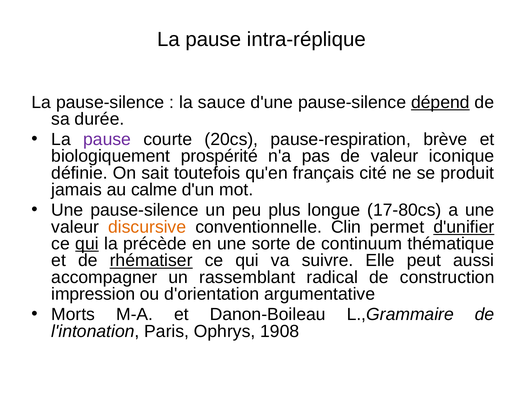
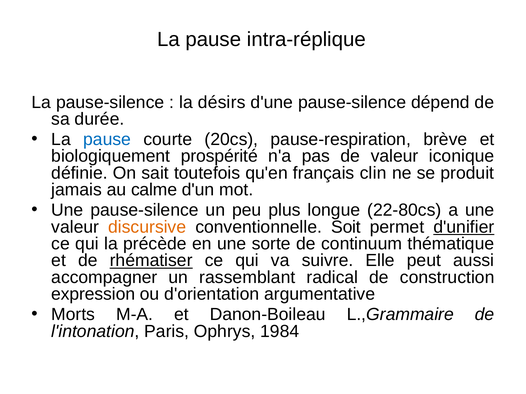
sauce: sauce -> désirs
dépend underline: present -> none
pause at (107, 140) colour: purple -> blue
cité: cité -> clin
17-80cs: 17-80cs -> 22-80cs
Clin: Clin -> Soit
qui at (87, 244) underline: present -> none
impression: impression -> expression
1908: 1908 -> 1984
